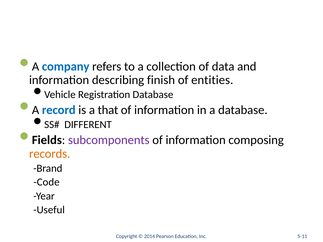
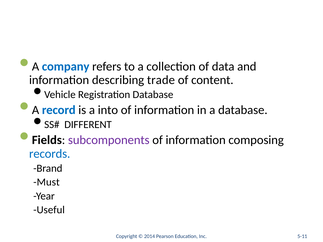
finish: finish -> trade
entities: entities -> content
that: that -> into
records colour: orange -> blue
Code: Code -> Must
